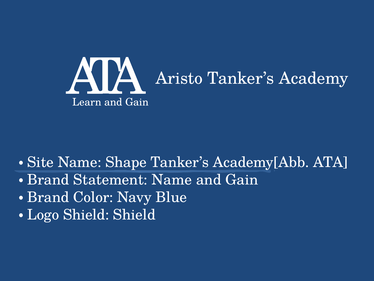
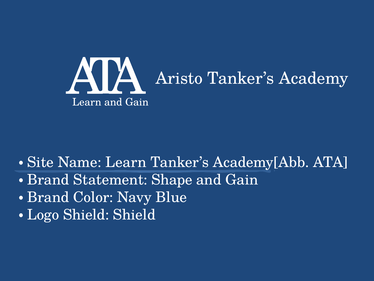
Name Shape: Shape -> Learn
Statement Name: Name -> Shape
